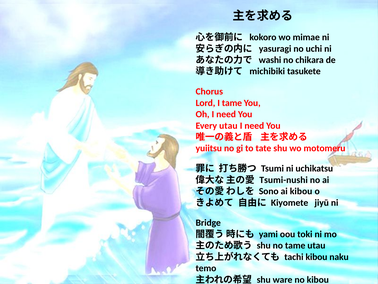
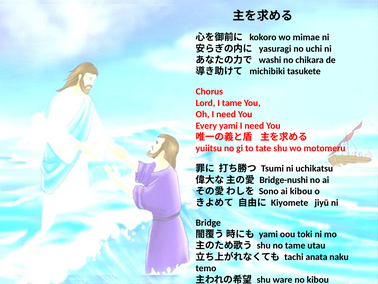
Every utau: utau -> yami
Tsumi-nushi: Tsumi-nushi -> Bridge-nushi
tachi kibou: kibou -> anata
